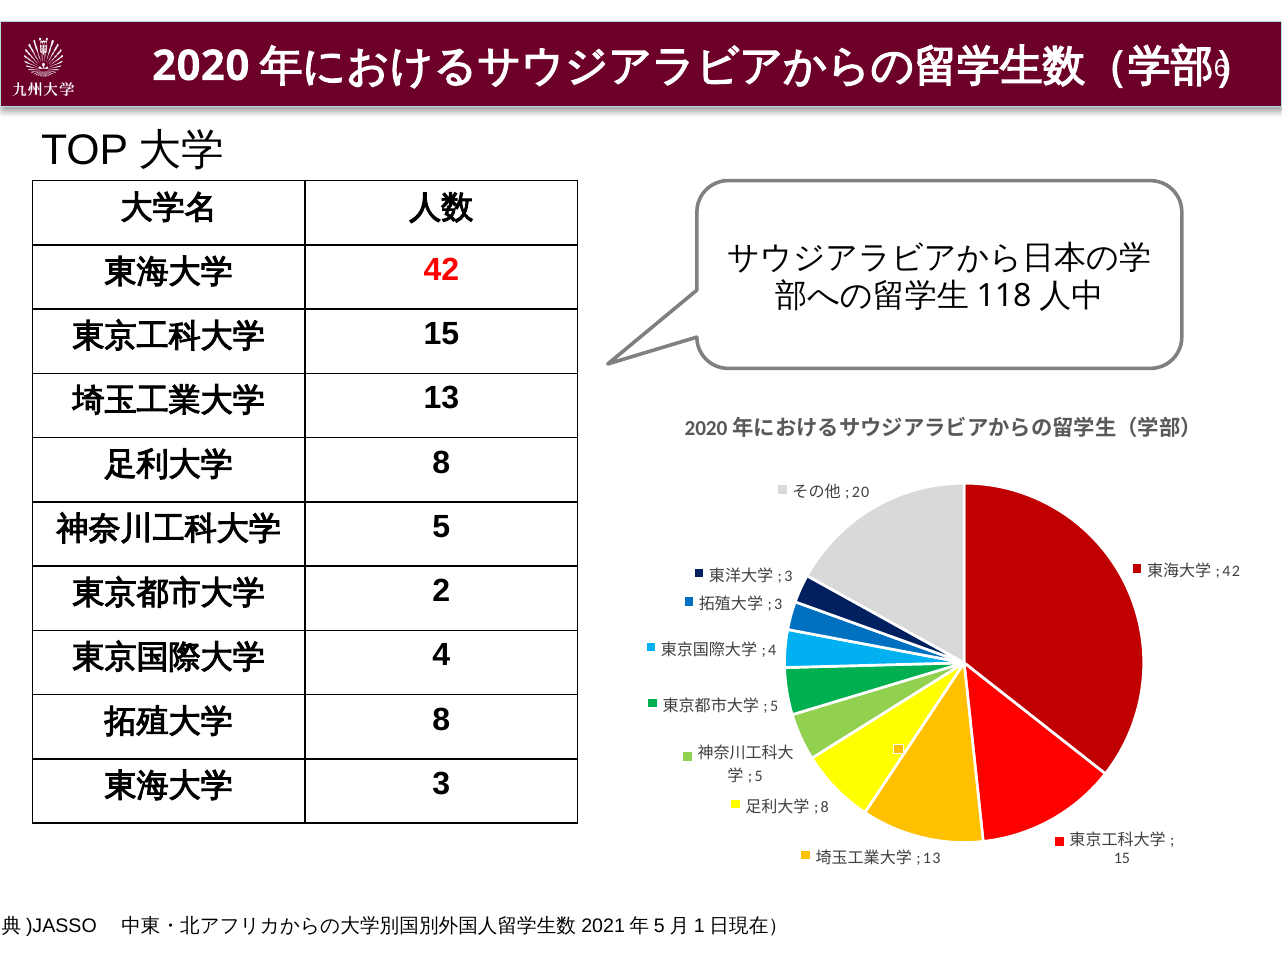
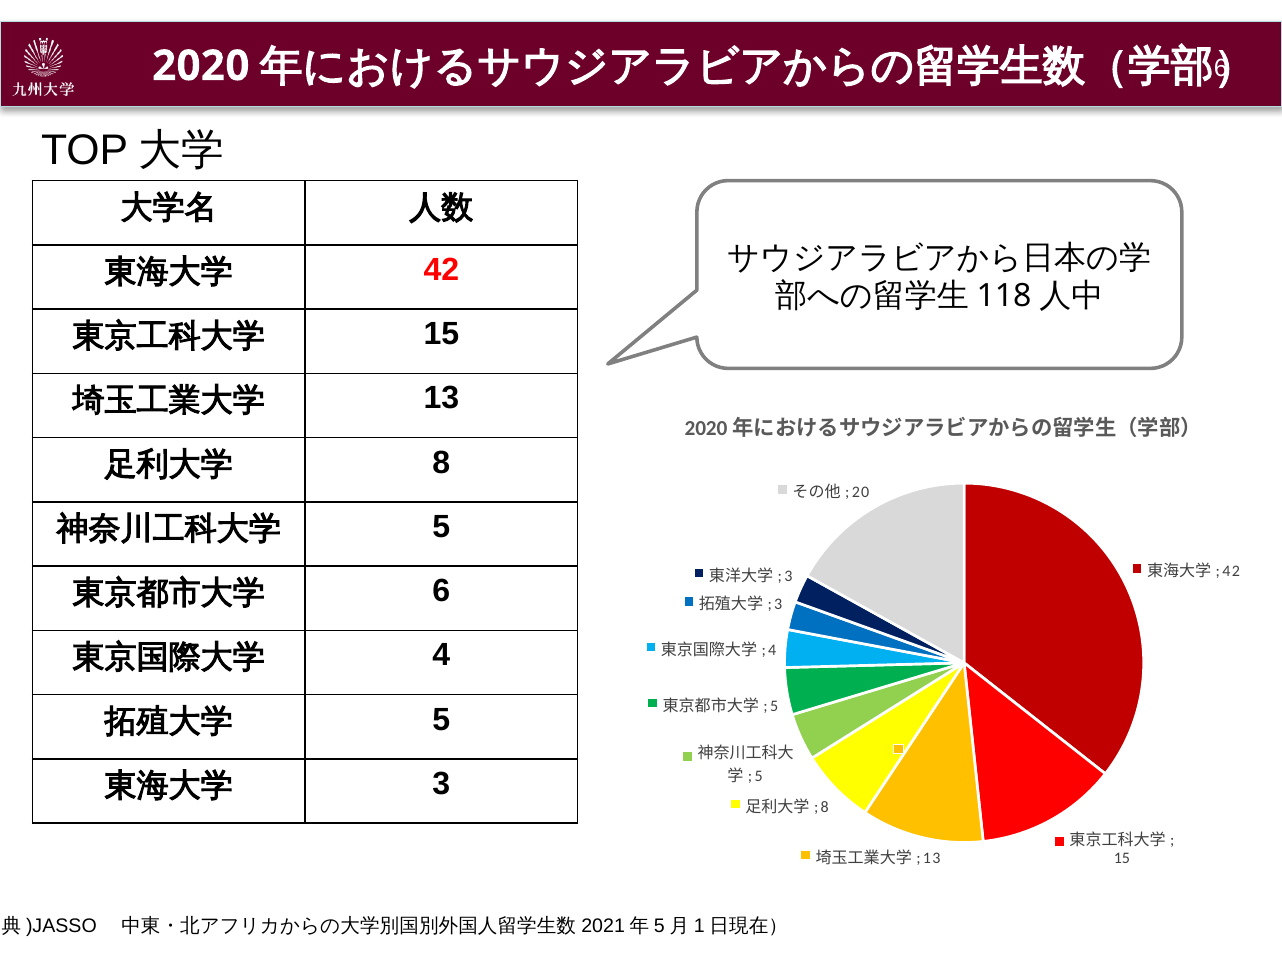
2 at (441, 591): 2 -> 6
8 at (441, 719): 8 -> 5
